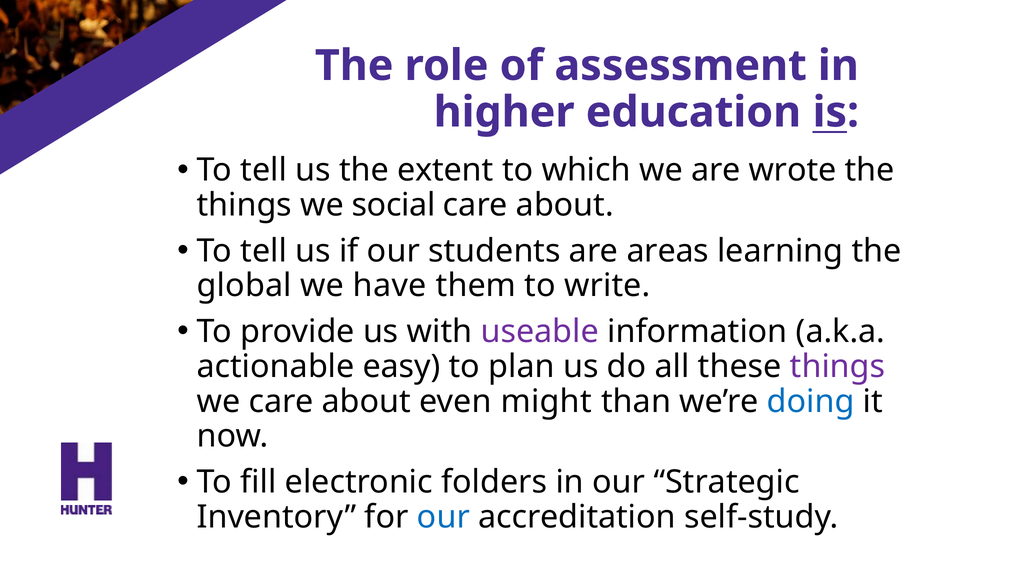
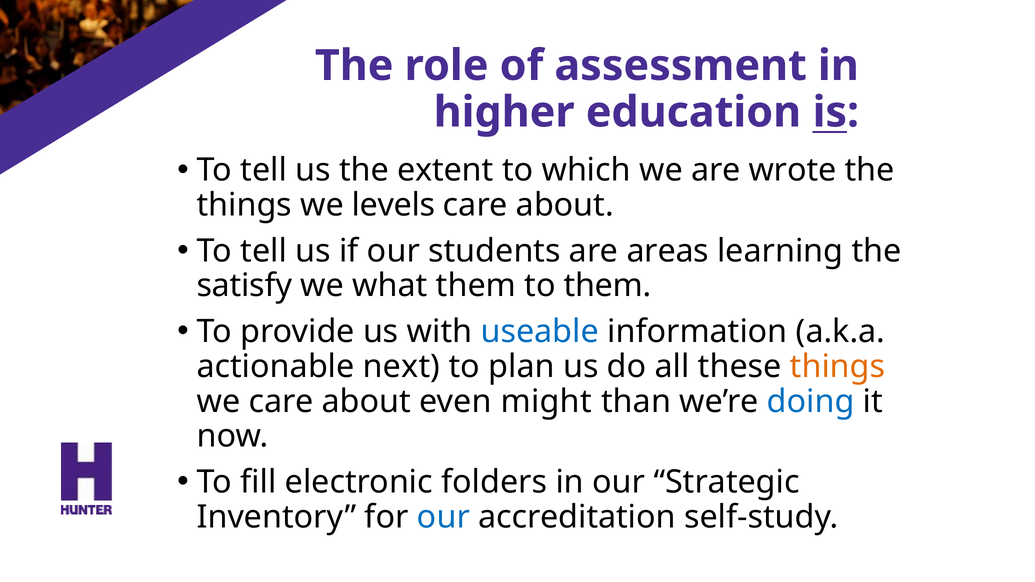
social: social -> levels
global: global -> satisfy
have: have -> what
to write: write -> them
useable colour: purple -> blue
easy: easy -> next
things at (838, 367) colour: purple -> orange
